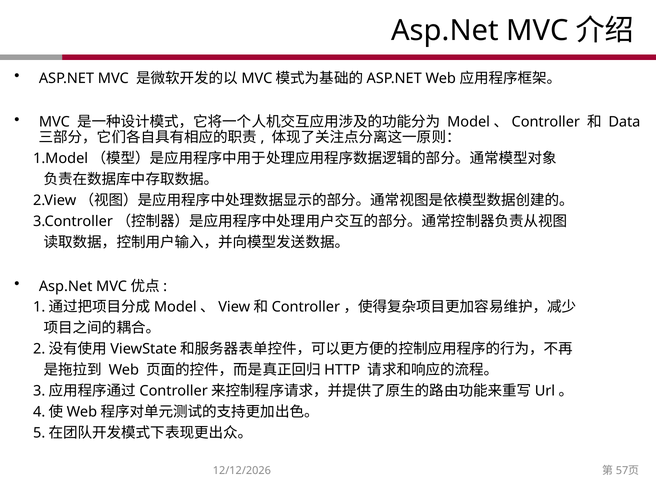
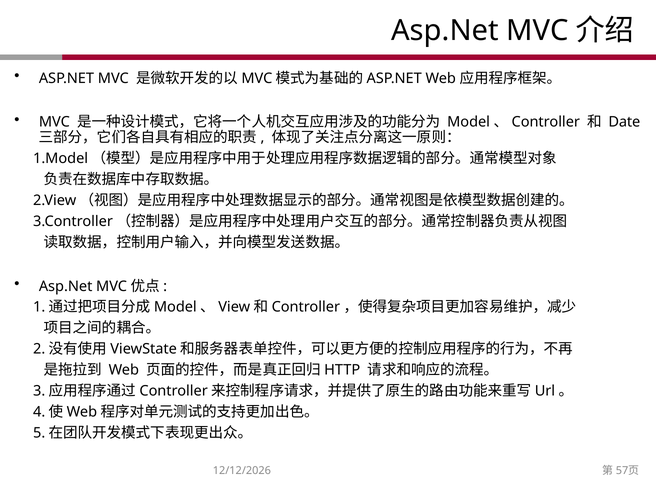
Data: Data -> Date
